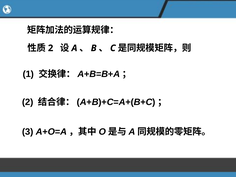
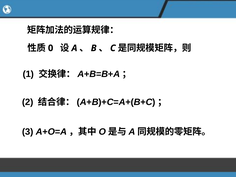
2 at (51, 48): 2 -> 0
